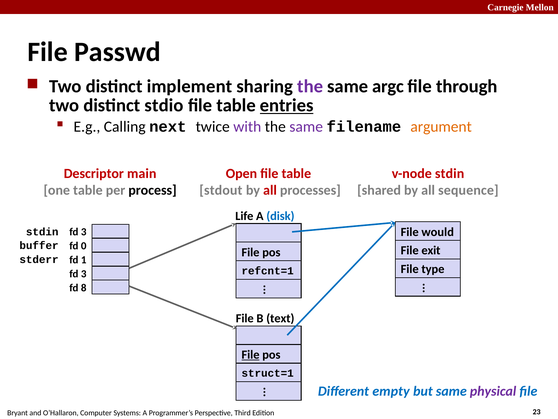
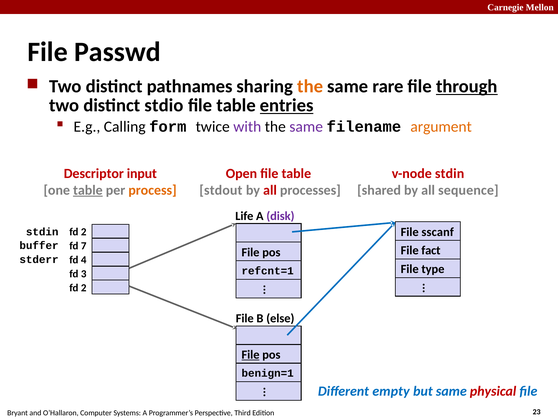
implement: implement -> pathnames
the at (310, 86) colour: purple -> orange
argc: argc -> rare
through underline: none -> present
next: next -> form
main: main -> input
table at (88, 190) underline: none -> present
process colour: black -> orange
disk colour: blue -> purple
3 at (84, 232): 3 -> 2
would: would -> sscanf
0: 0 -> 7
exit: exit -> fact
1: 1 -> 4
8 at (84, 288): 8 -> 2
text: text -> else
struct=1: struct=1 -> benign=1
physical colour: purple -> red
